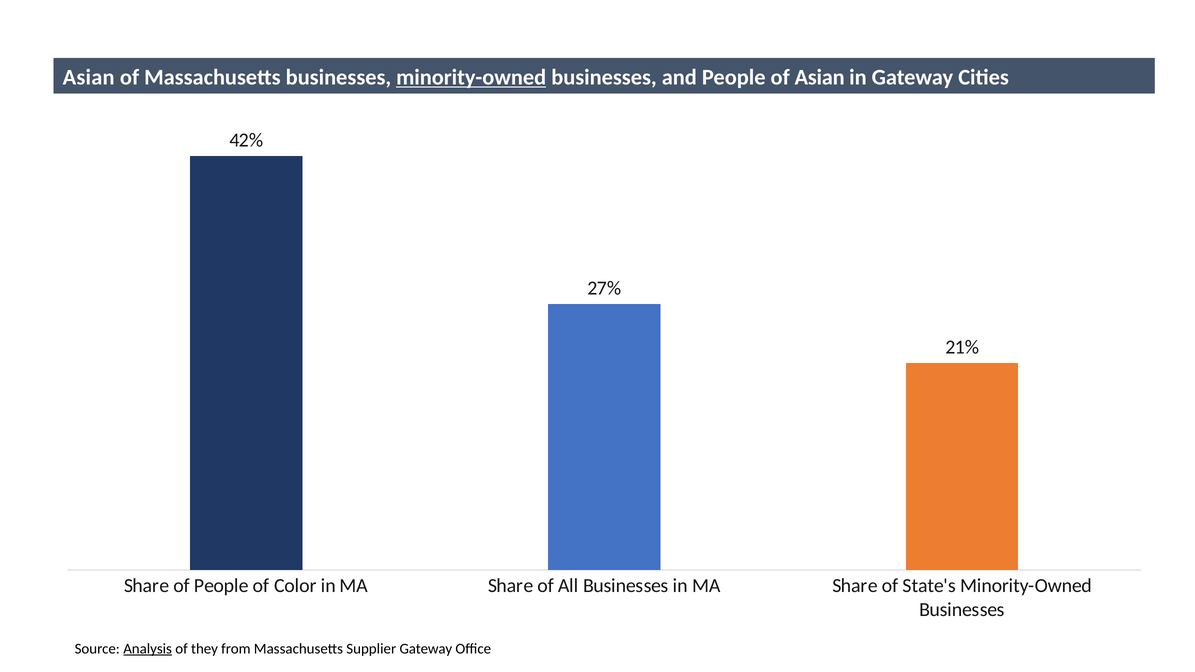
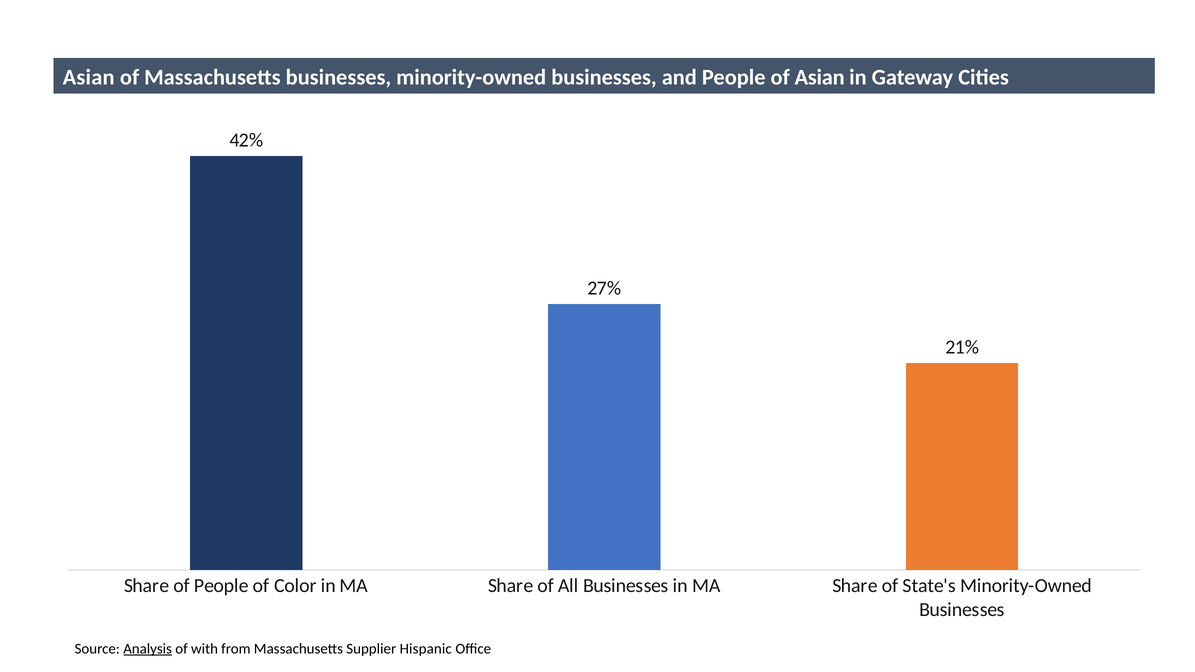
minority-owned at (471, 77) underline: present -> none
they: they -> with
Supplier Gateway: Gateway -> Hispanic
